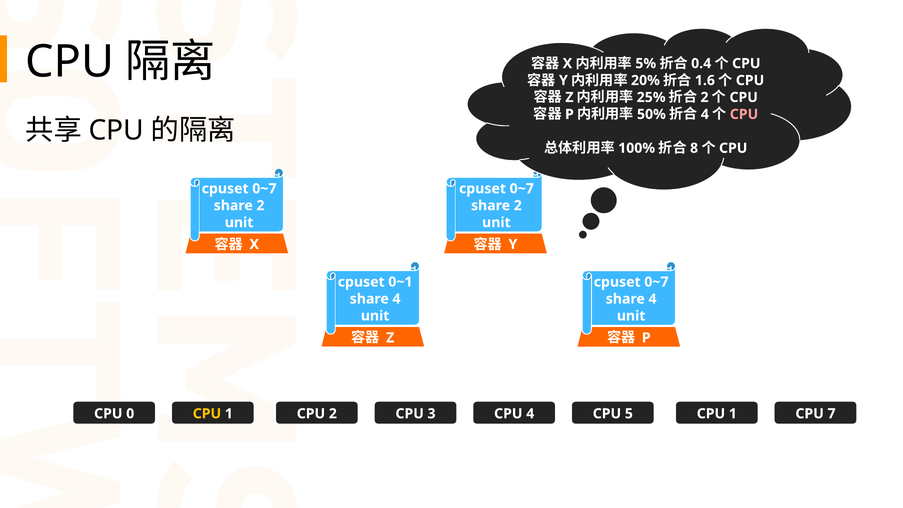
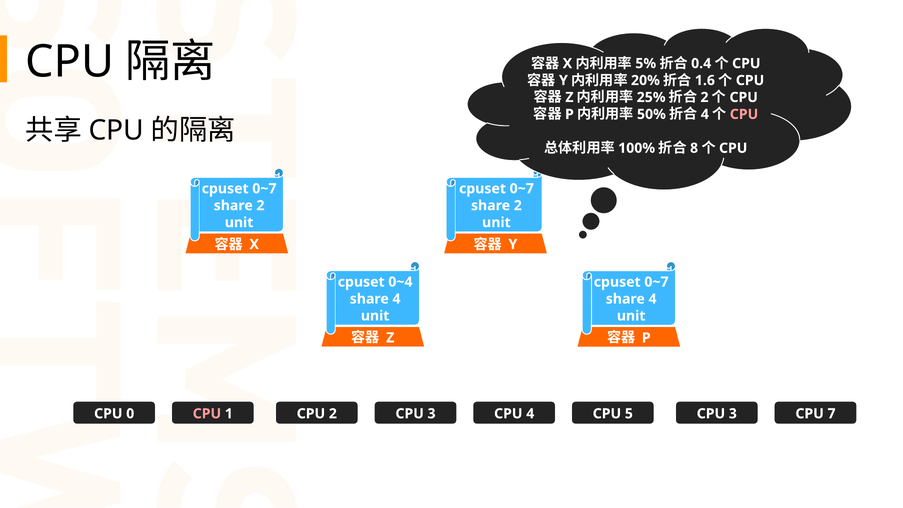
0~1: 0~1 -> 0~4
CPU at (207, 414) colour: yellow -> pink
5 CPU 1: 1 -> 3
